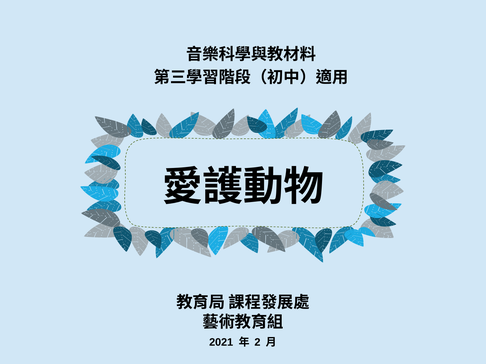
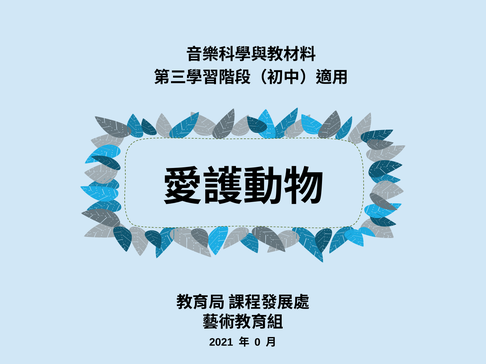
2: 2 -> 0
